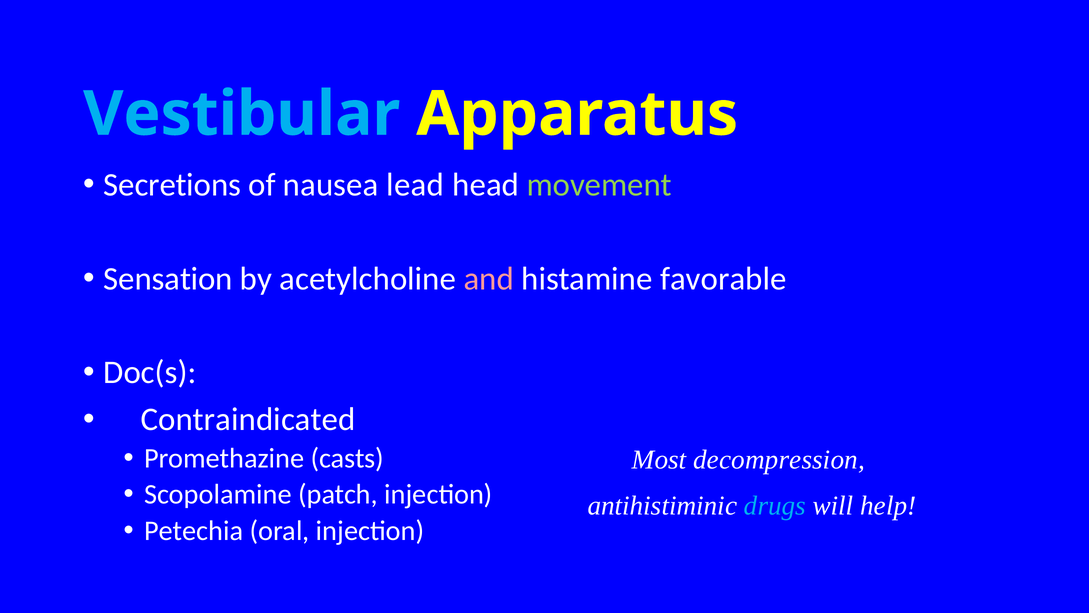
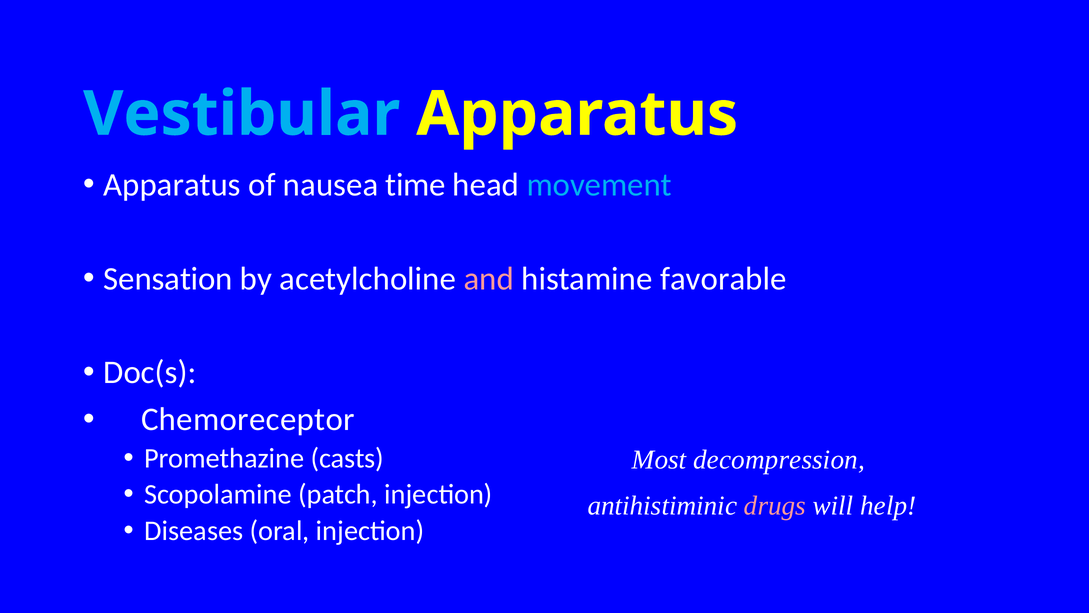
Secretions at (172, 185): Secretions -> Apparatus
lead: lead -> time
movement colour: light green -> light blue
Contraindicated: Contraindicated -> Chemoreceptor
drugs colour: light blue -> pink
Petechia: Petechia -> Diseases
